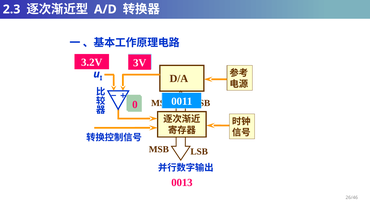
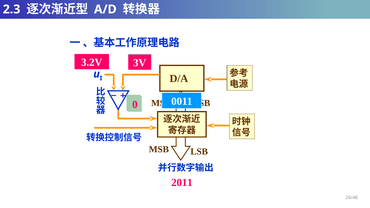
0013: 0013 -> 2011
